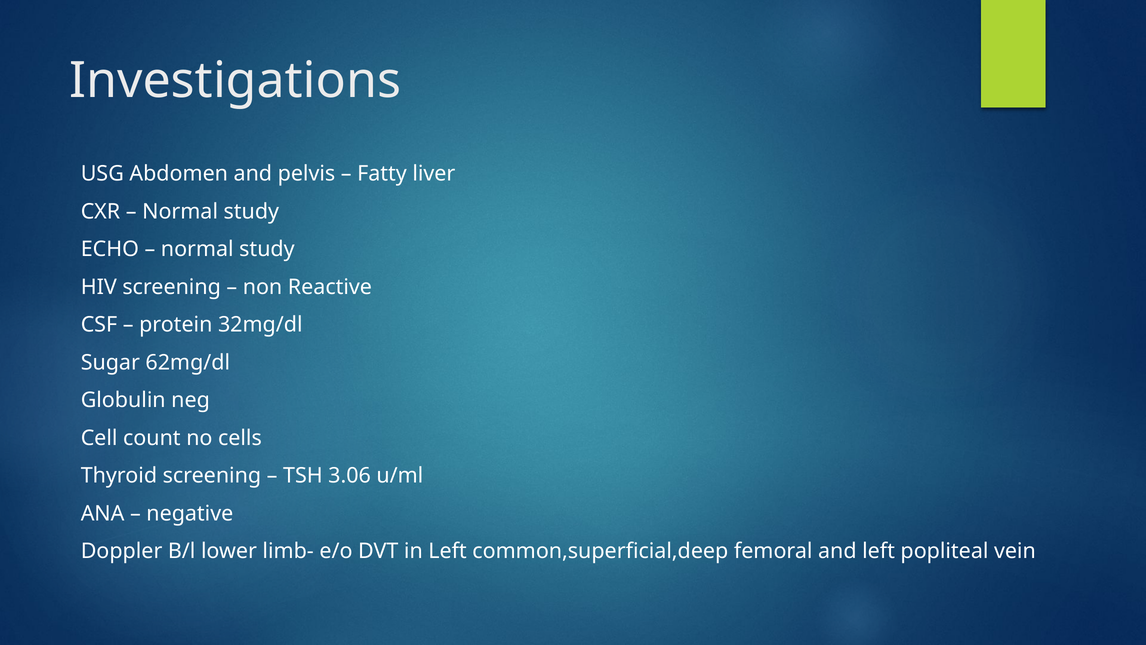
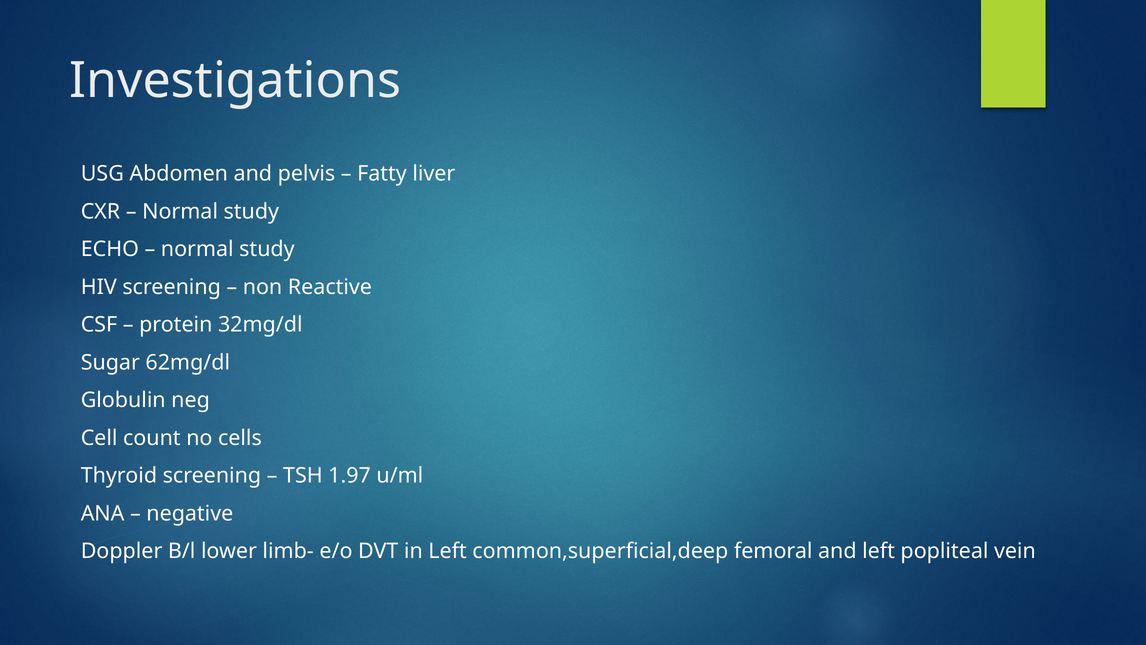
3.06: 3.06 -> 1.97
